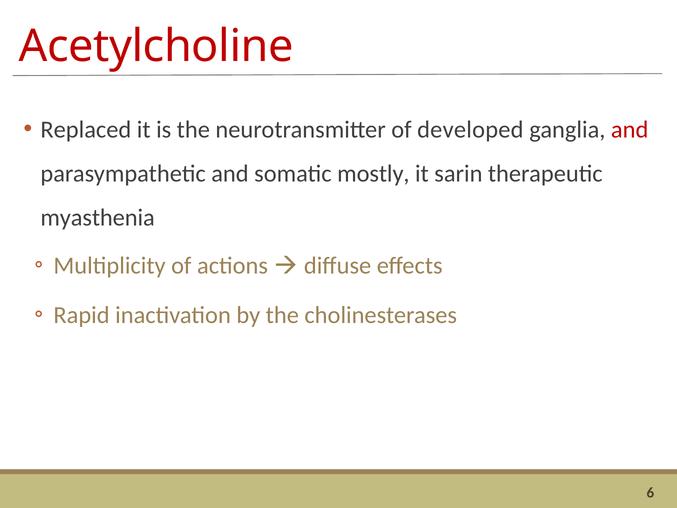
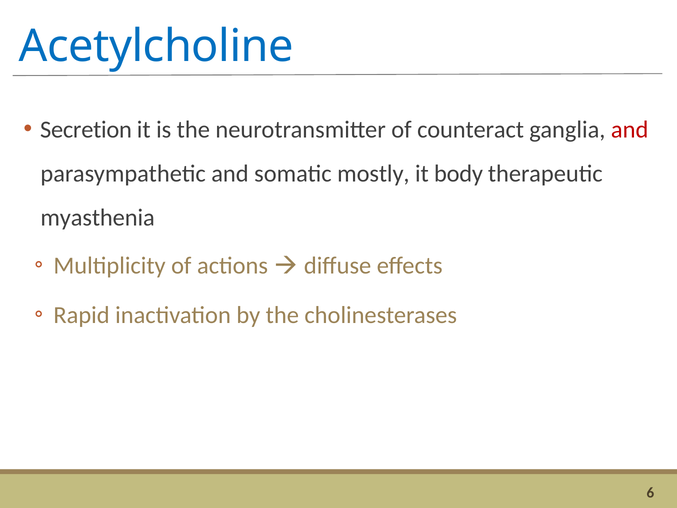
Acetylcholine colour: red -> blue
Replaced: Replaced -> Secretion
developed: developed -> counteract
sarin: sarin -> body
